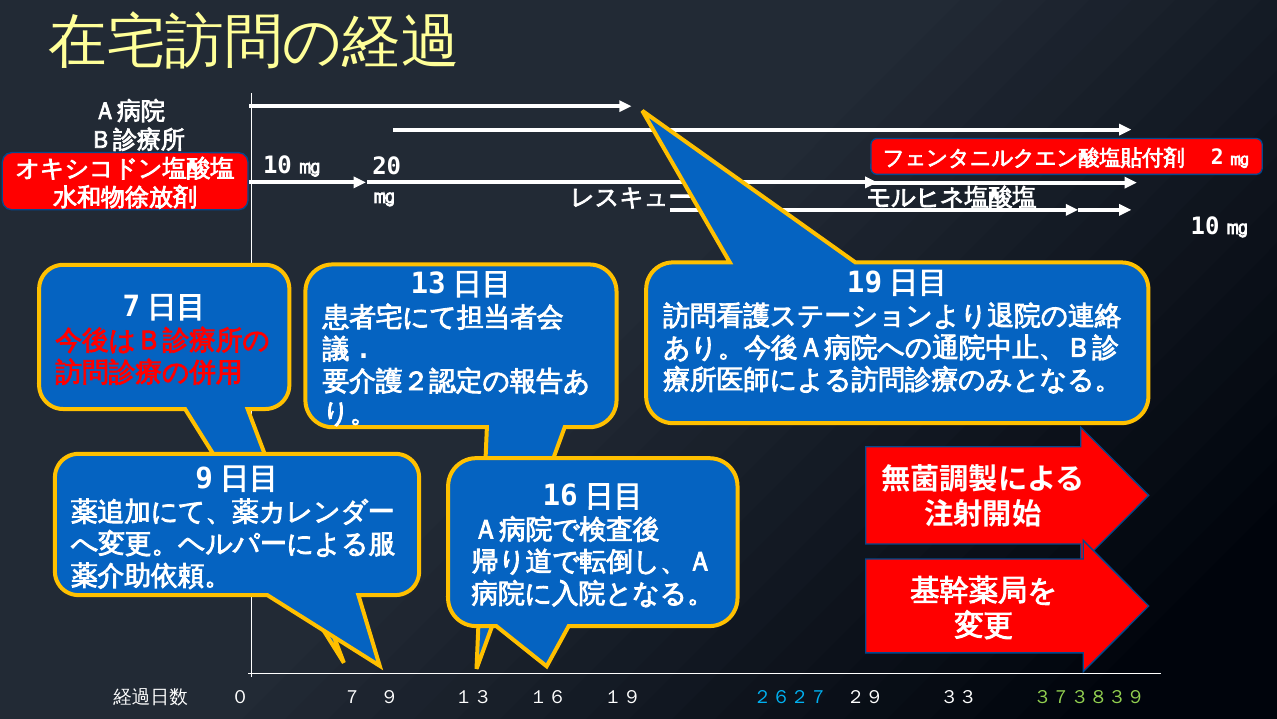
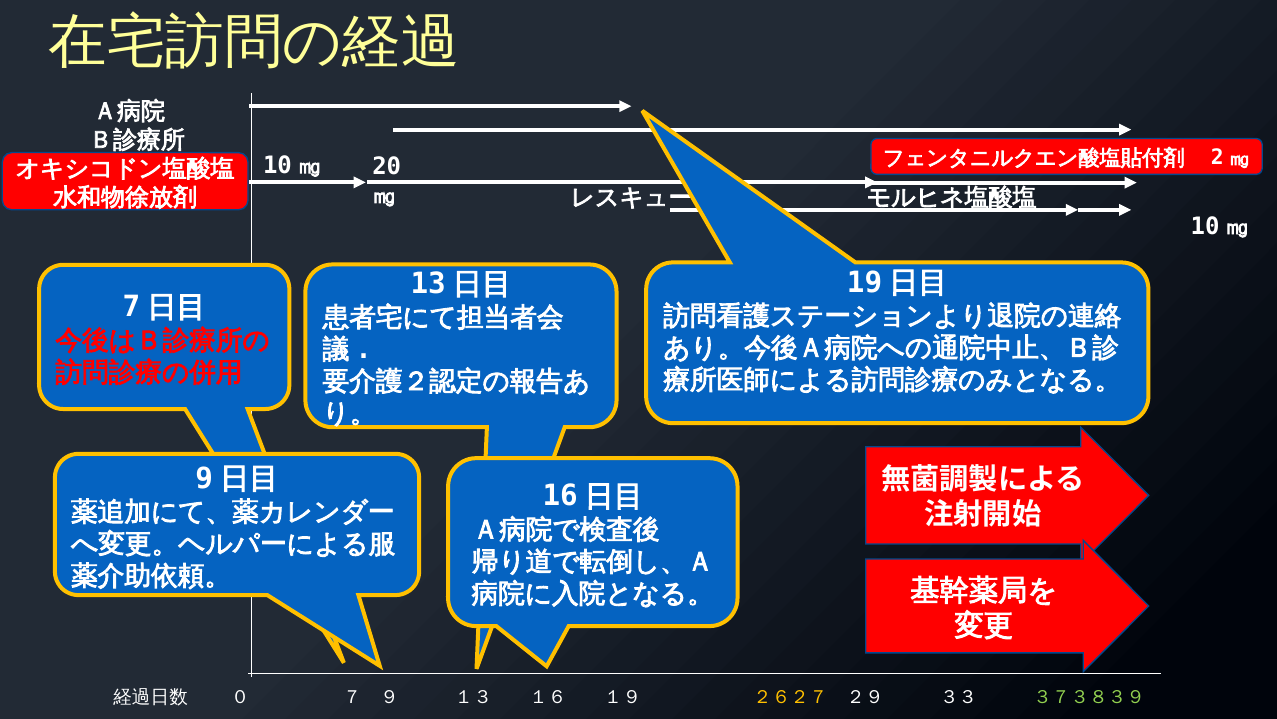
２６２７ colour: light blue -> yellow
